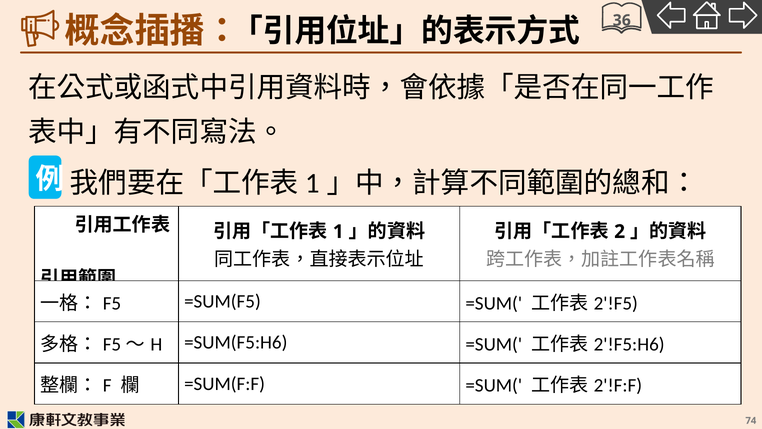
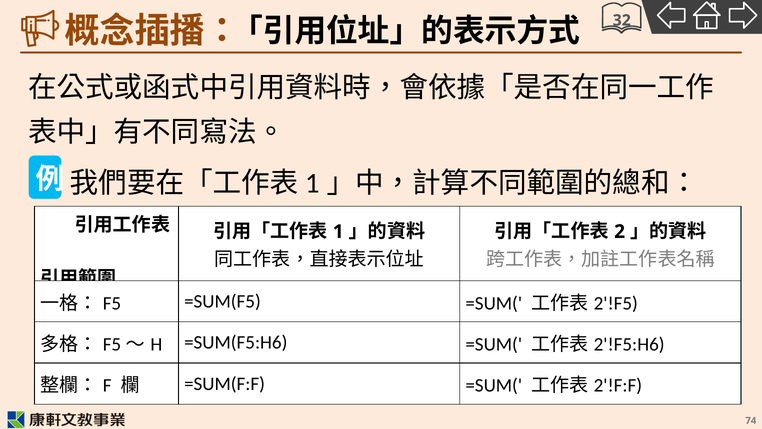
36: 36 -> 32
